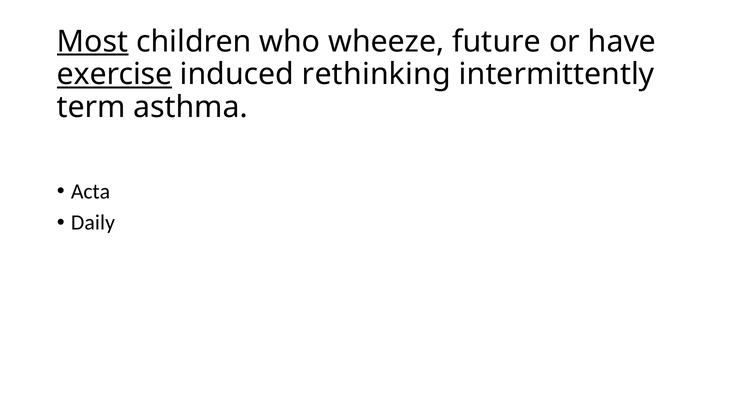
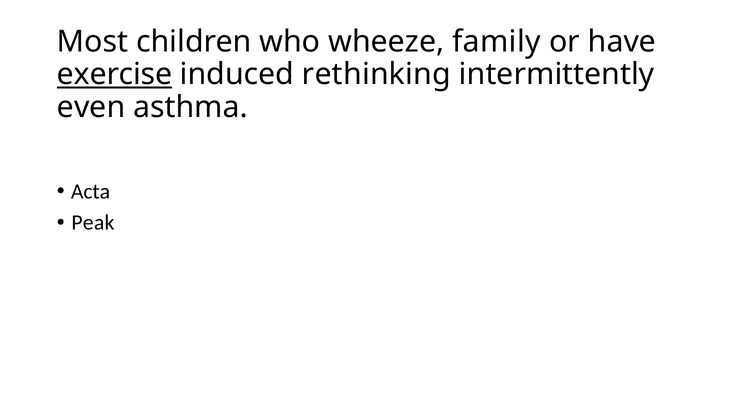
Most underline: present -> none
future: future -> family
term: term -> even
Daily: Daily -> Peak
